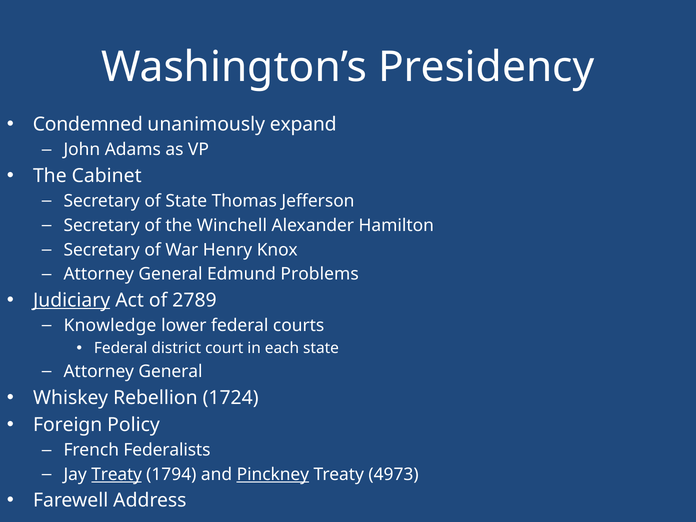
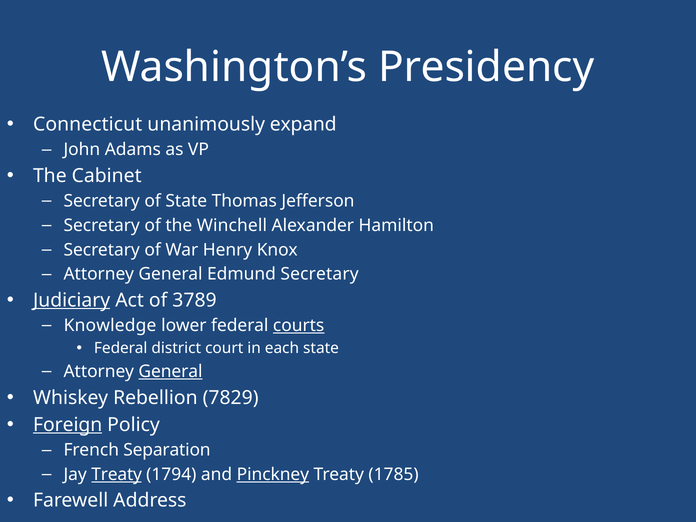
Condemned: Condemned -> Connecticut
Edmund Problems: Problems -> Secretary
2789: 2789 -> 3789
courts underline: none -> present
General at (170, 372) underline: none -> present
1724: 1724 -> 7829
Foreign underline: none -> present
Federalists: Federalists -> Separation
4973: 4973 -> 1785
